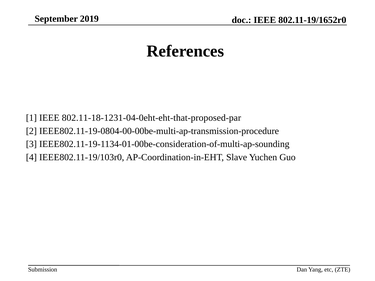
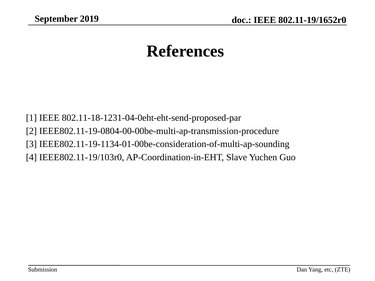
802.11-18-1231-04-0eht-eht-that-proposed-par: 802.11-18-1231-04-0eht-eht-that-proposed-par -> 802.11-18-1231-04-0eht-eht-send-proposed-par
